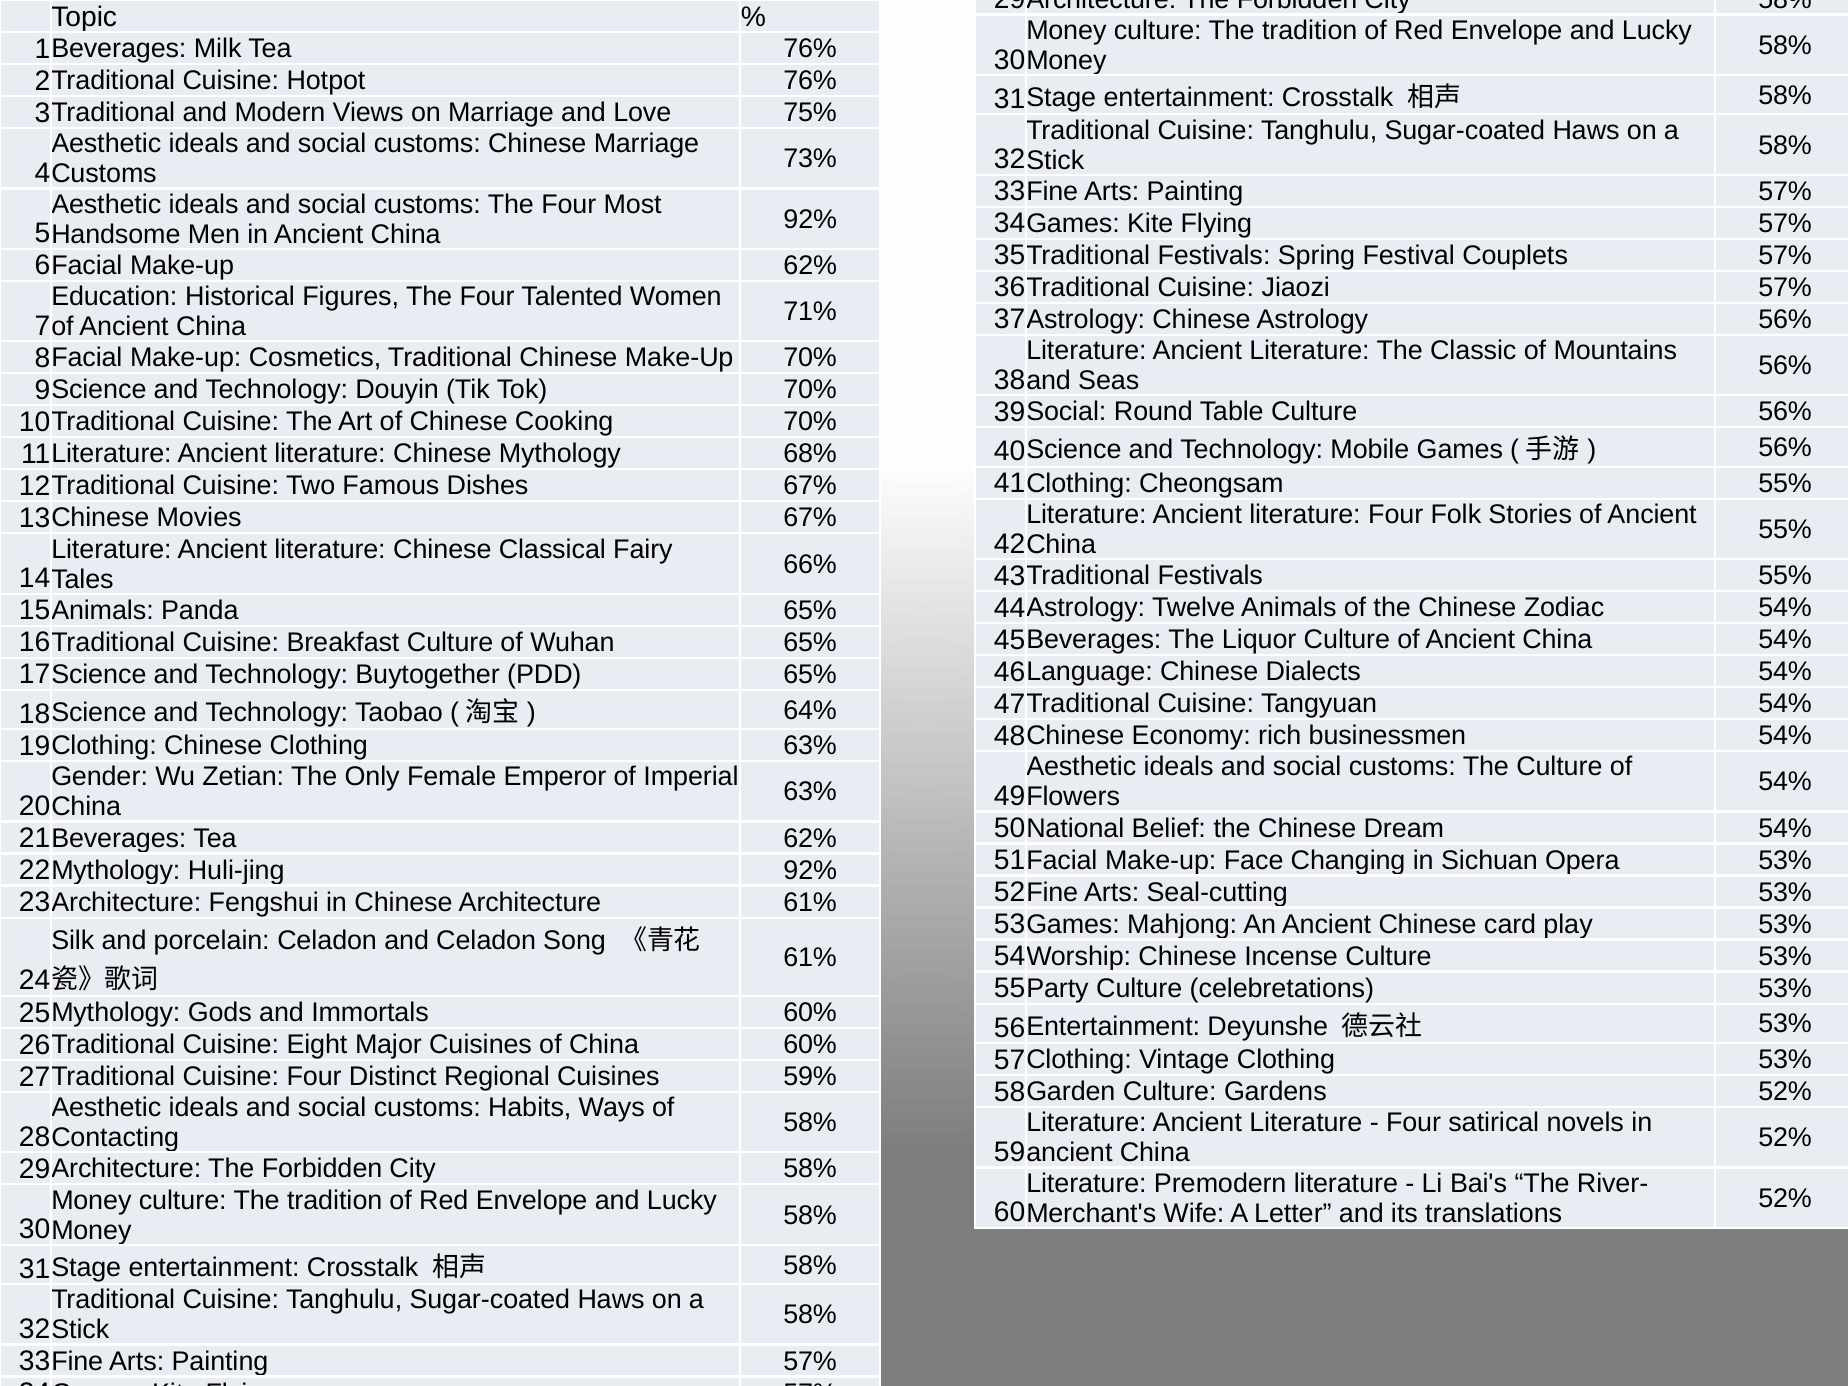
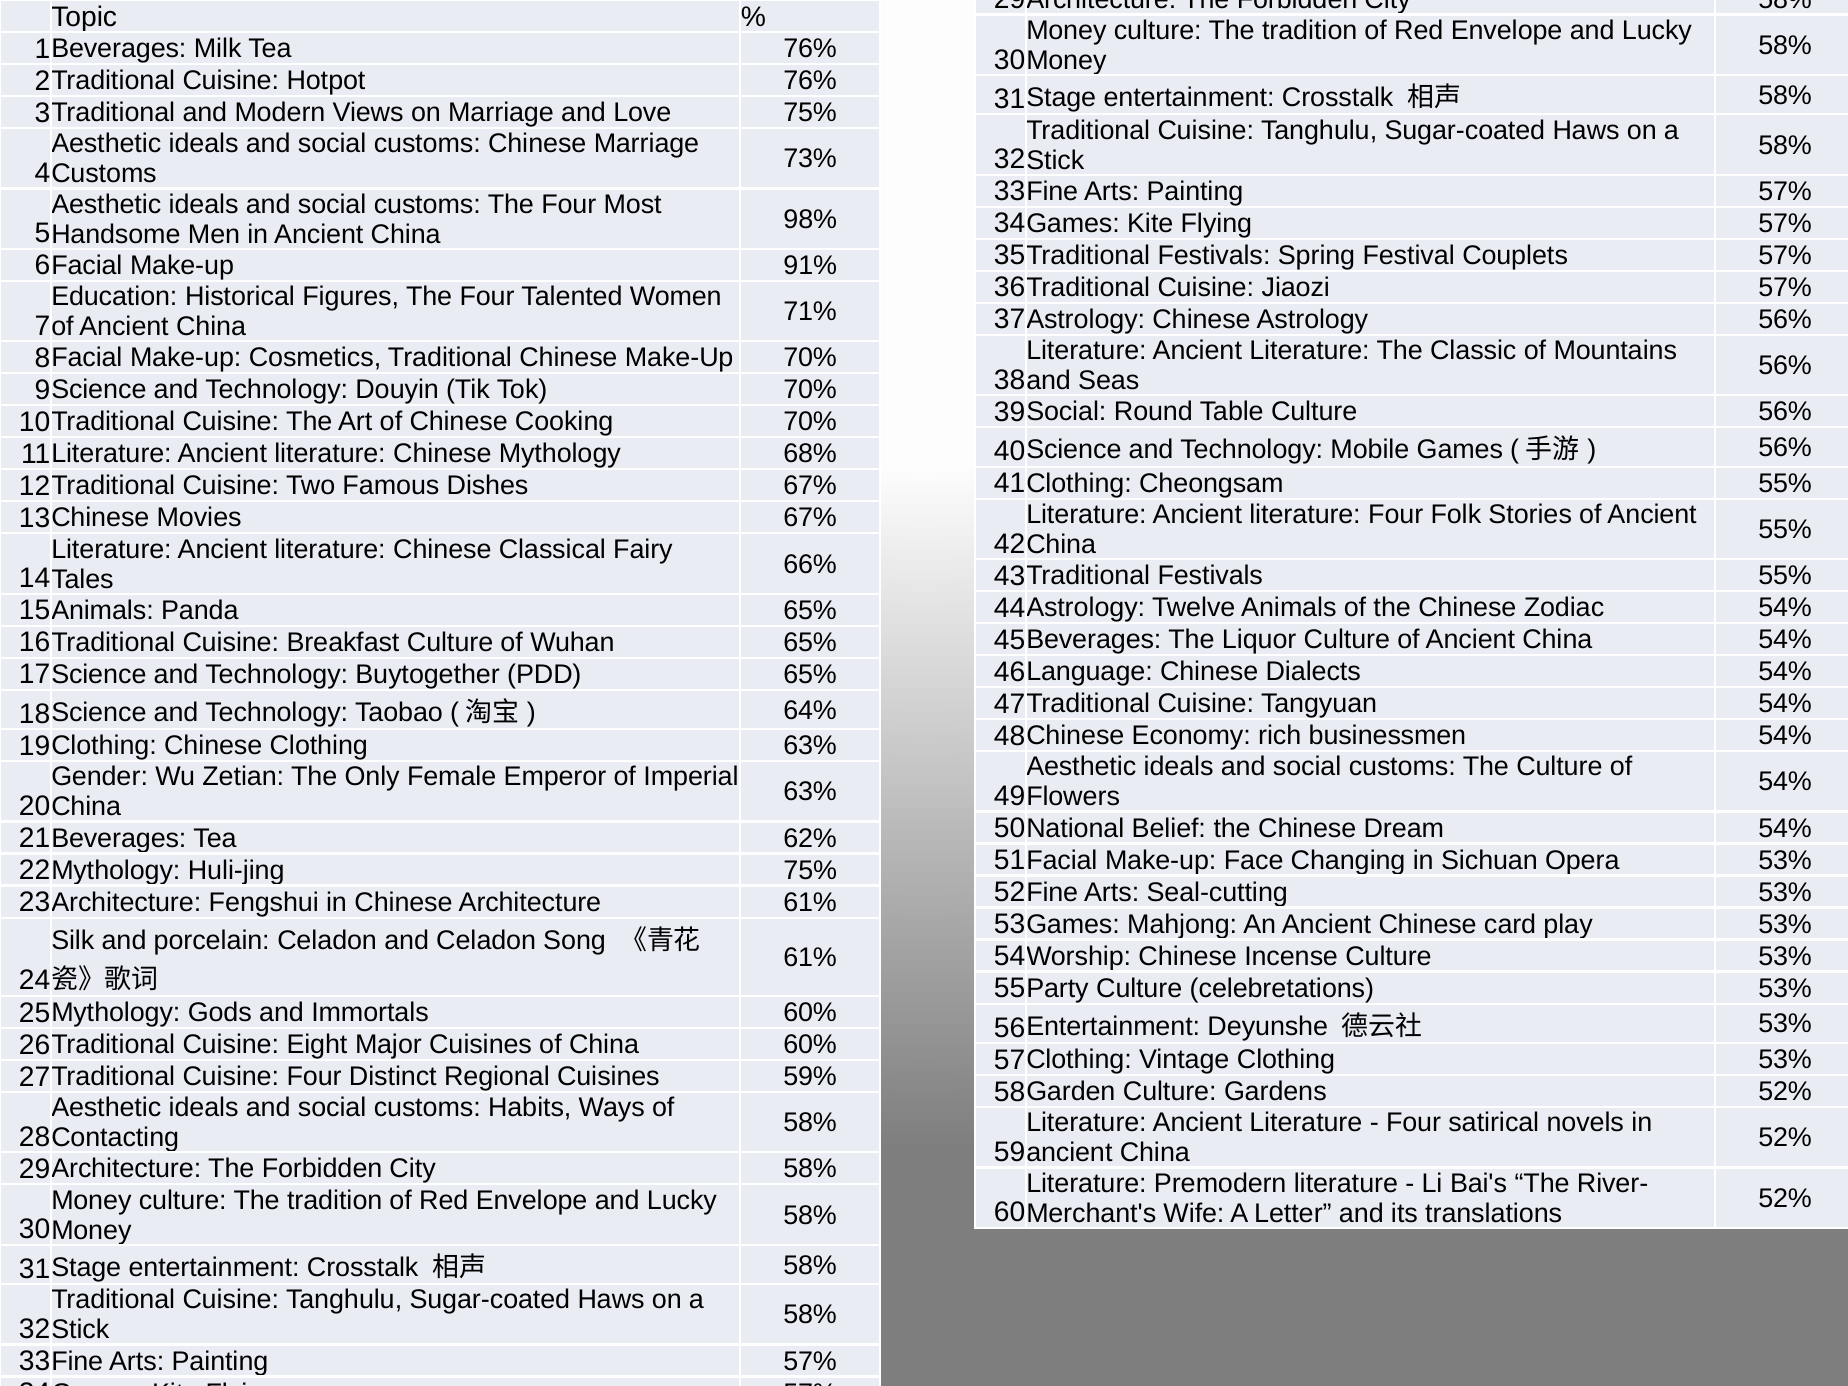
92% at (810, 219): 92% -> 98%
Make-up 62%: 62% -> 91%
Huli-jing 92%: 92% -> 75%
